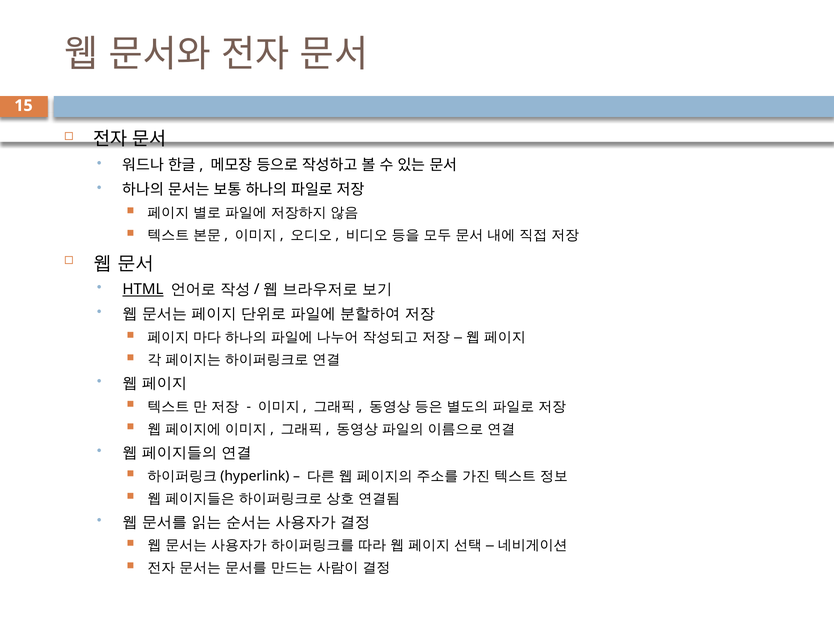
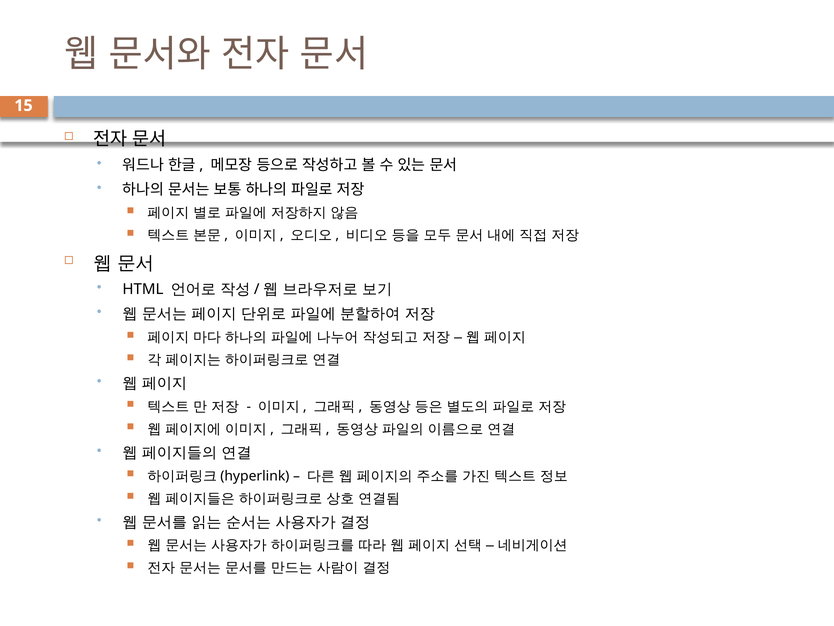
HTML underline: present -> none
